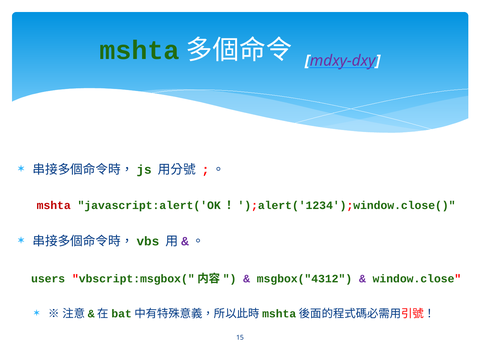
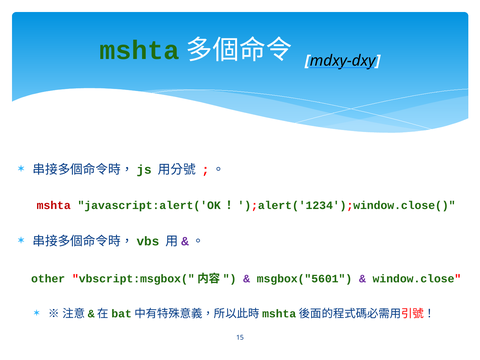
mdxy-dxy colour: purple -> black
users: users -> other
msgbox("4312: msgbox("4312 -> msgbox("5601
